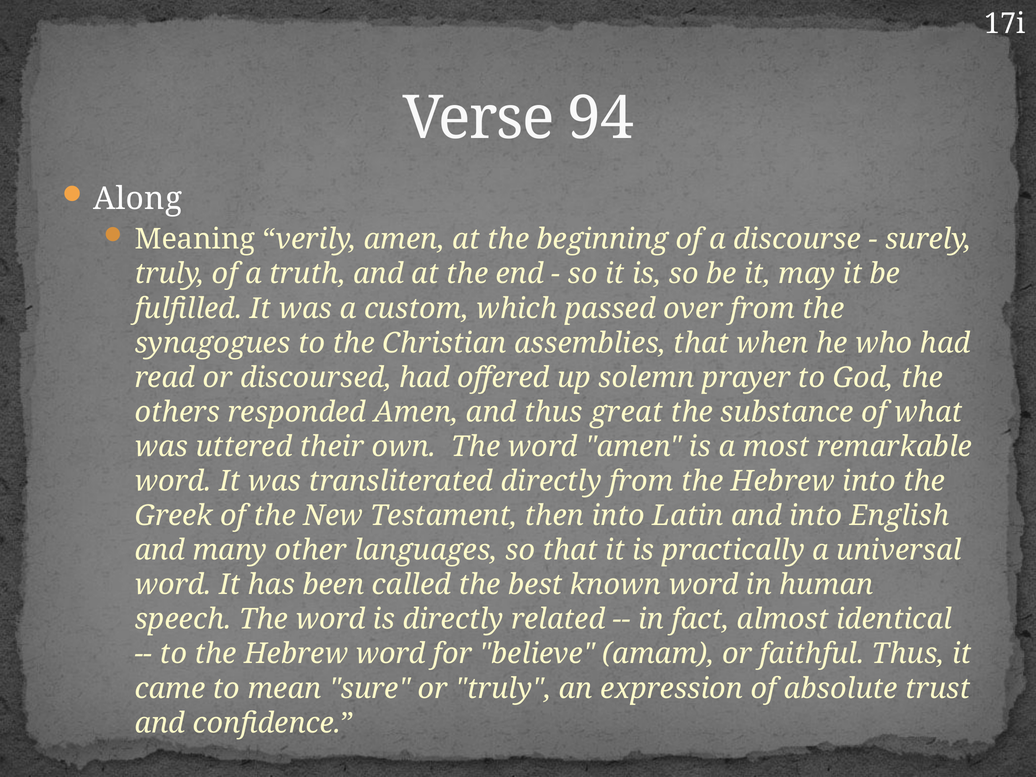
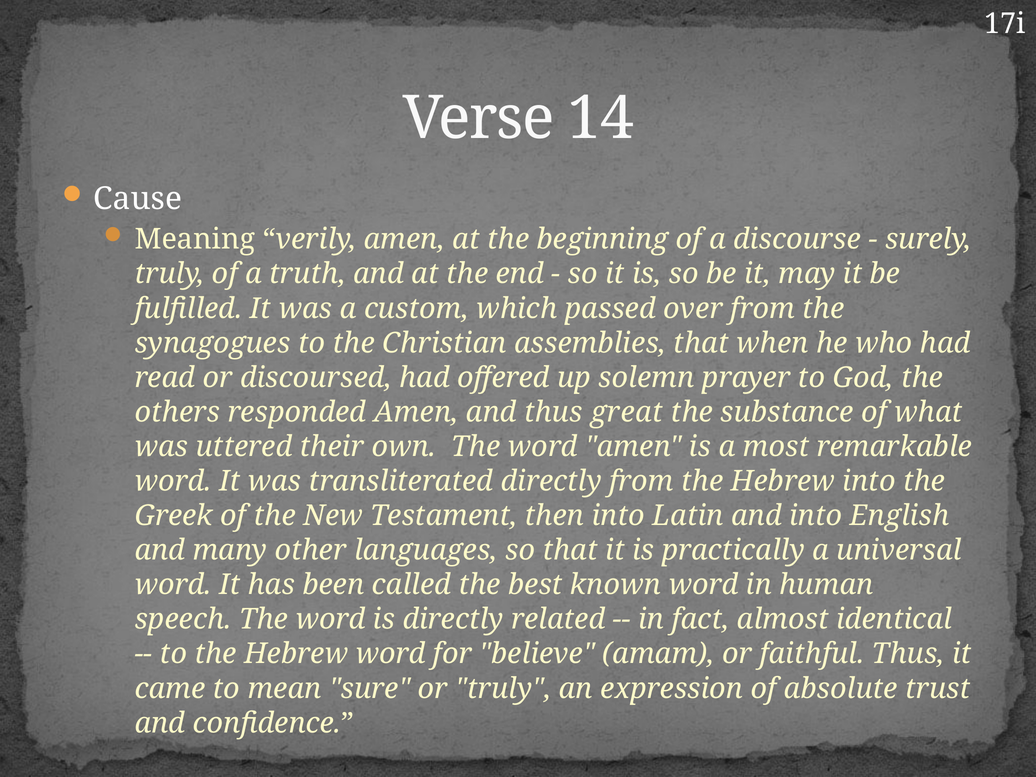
94: 94 -> 14
Along: Along -> Cause
